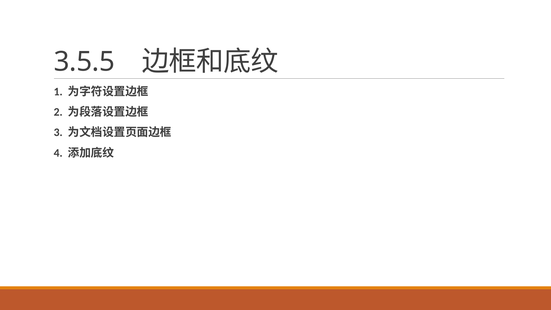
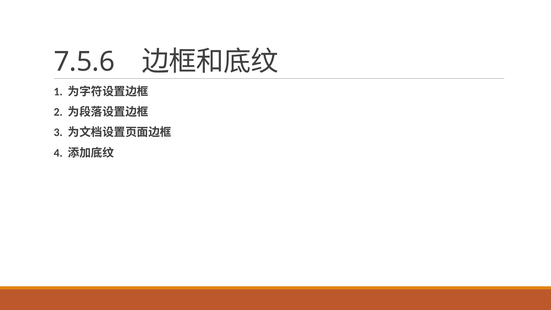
3.5.5: 3.5.5 -> 7.5.6
